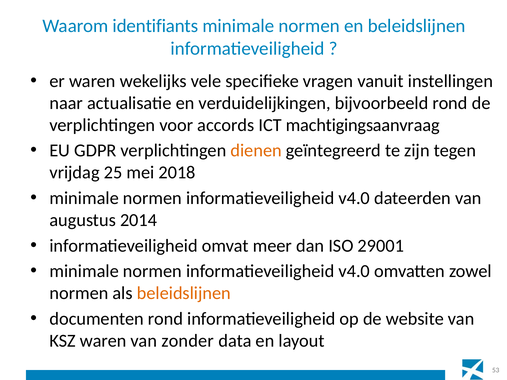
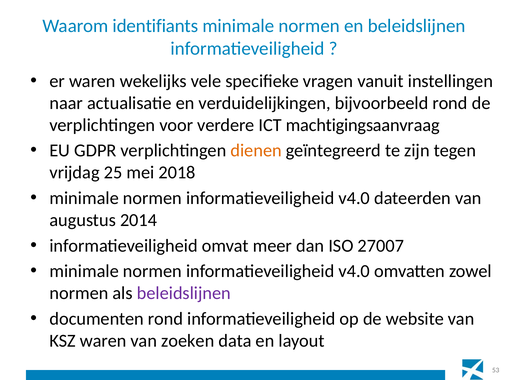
accords: accords -> verdere
29001: 29001 -> 27007
beleidslijnen at (184, 293) colour: orange -> purple
zonder: zonder -> zoeken
